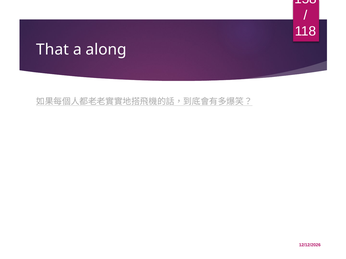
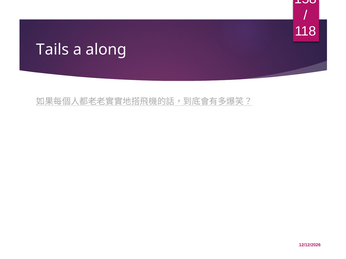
That: That -> Tails
